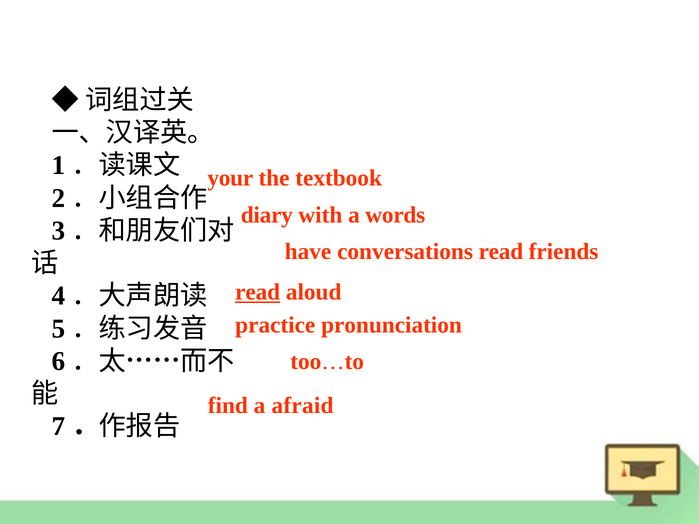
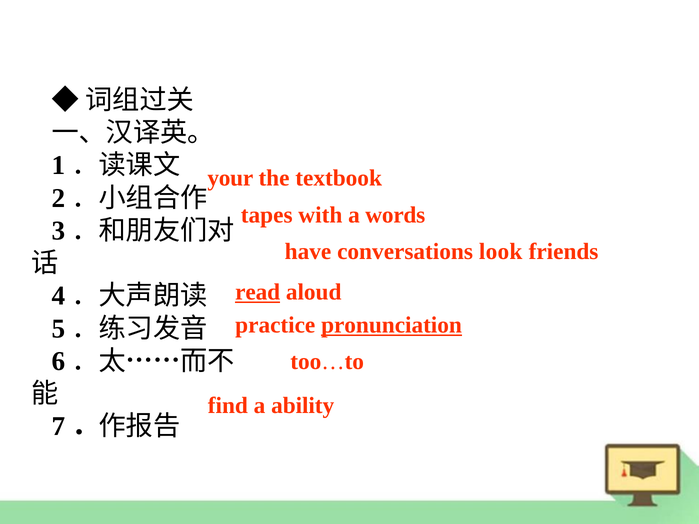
diary: diary -> tapes
conversations read: read -> look
pronunciation underline: none -> present
afraid: afraid -> ability
